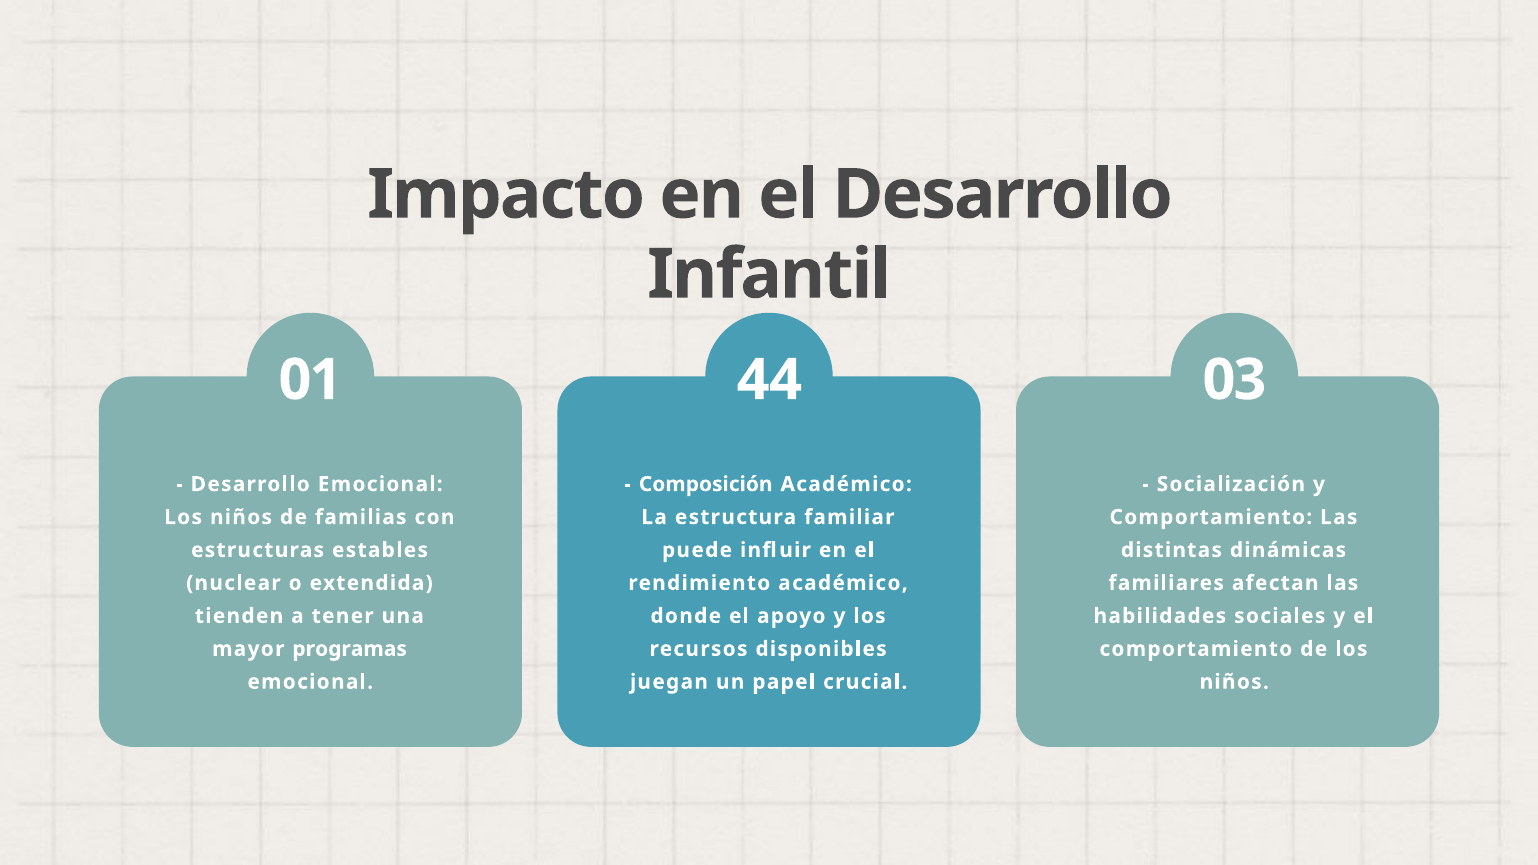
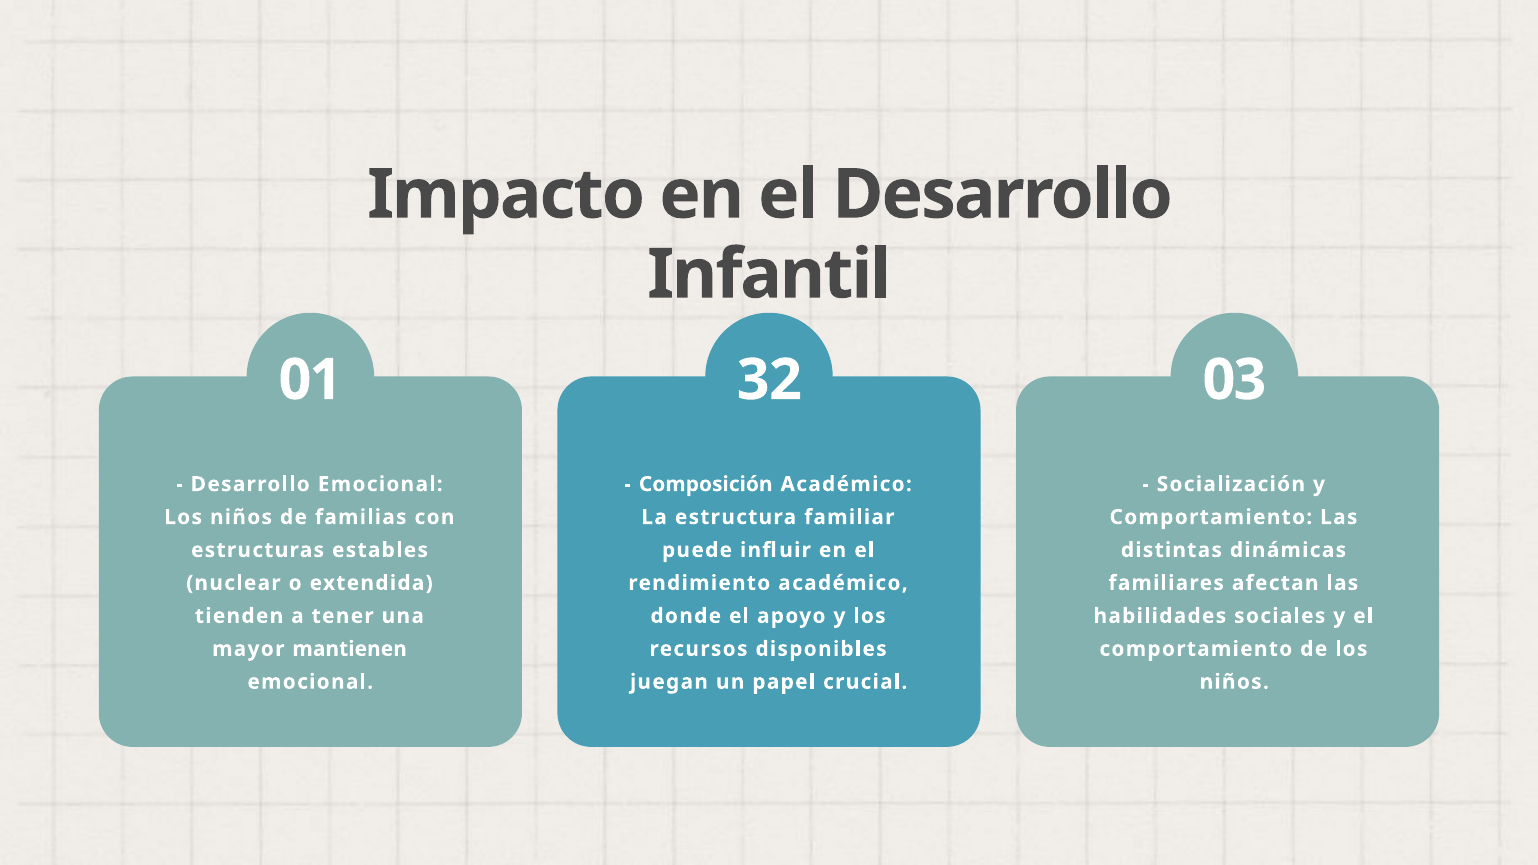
44: 44 -> 32
programas: programas -> mantienen
